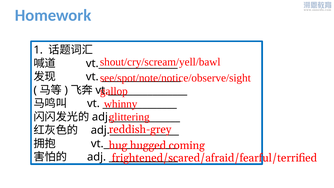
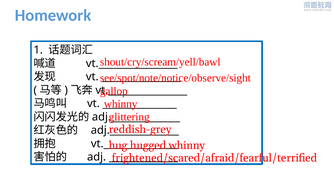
coming at (187, 145): coming -> whinny
